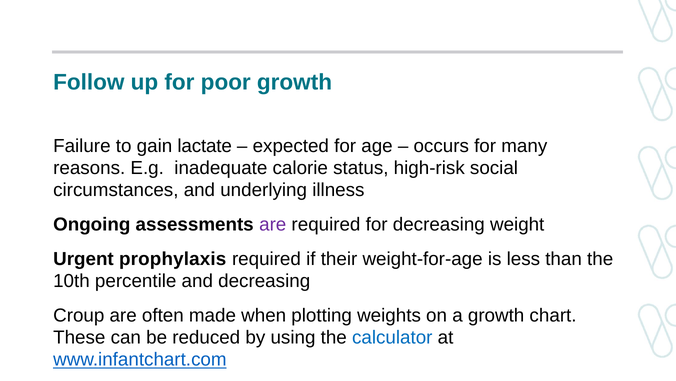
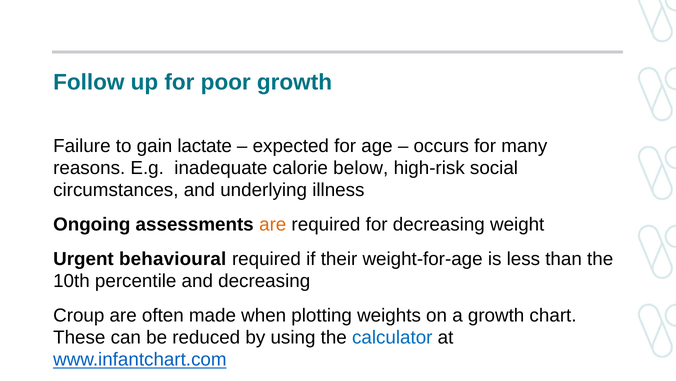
status: status -> below
are at (273, 224) colour: purple -> orange
prophylaxis: prophylaxis -> behavioural
